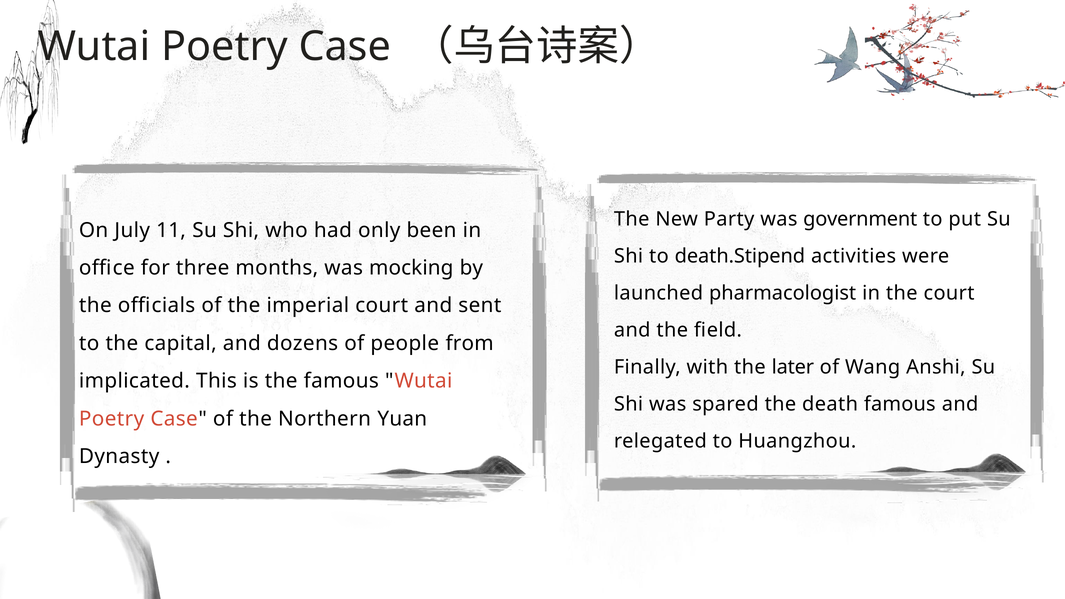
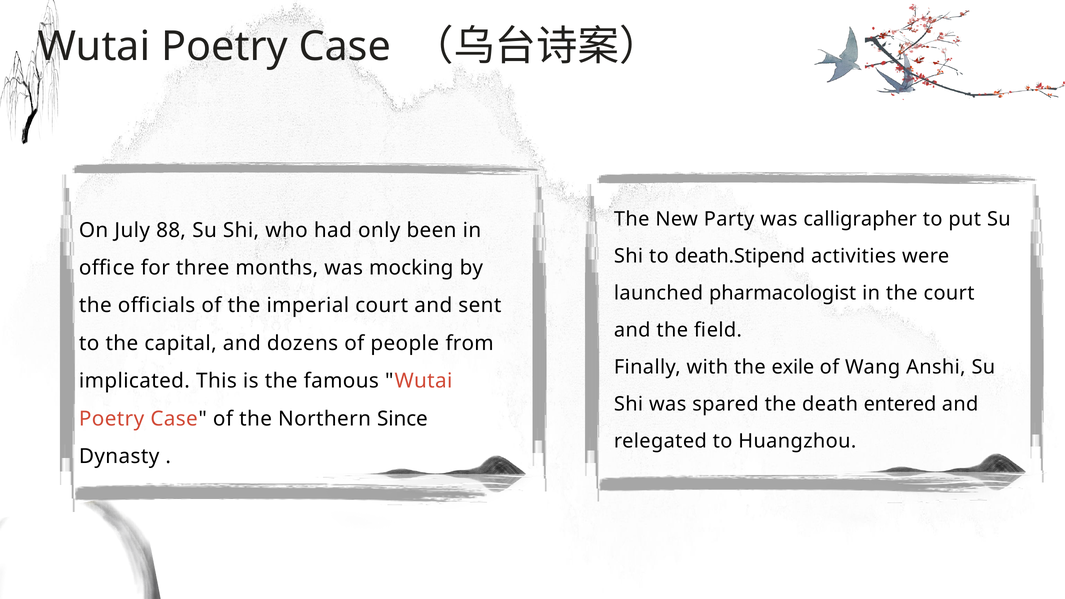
government: government -> calligrapher
11: 11 -> 88
later: later -> exile
death famous: famous -> entered
Yuan: Yuan -> Since
